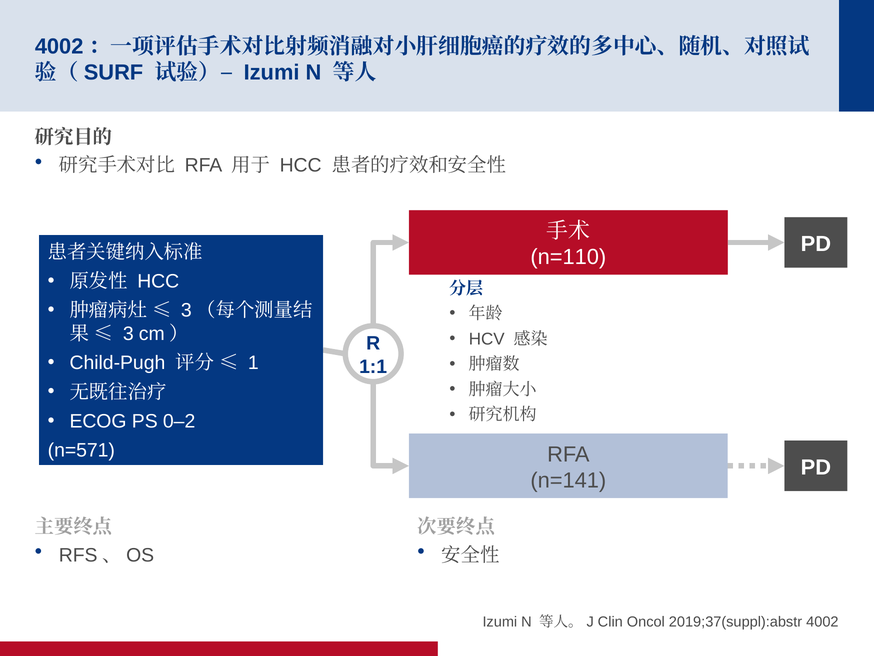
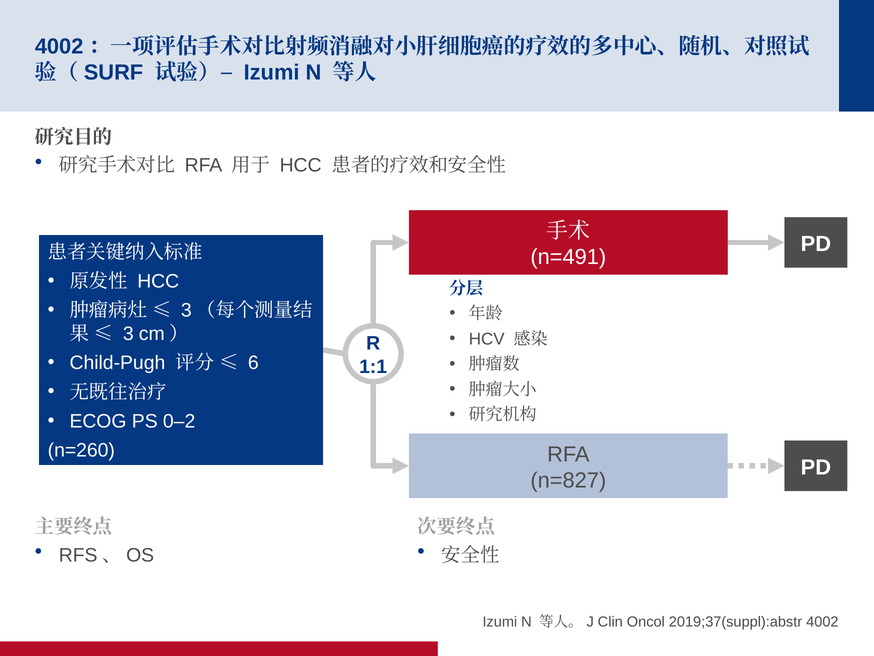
n=110: n=110 -> n=491
1: 1 -> 6
n=571: n=571 -> n=260
n=141: n=141 -> n=827
